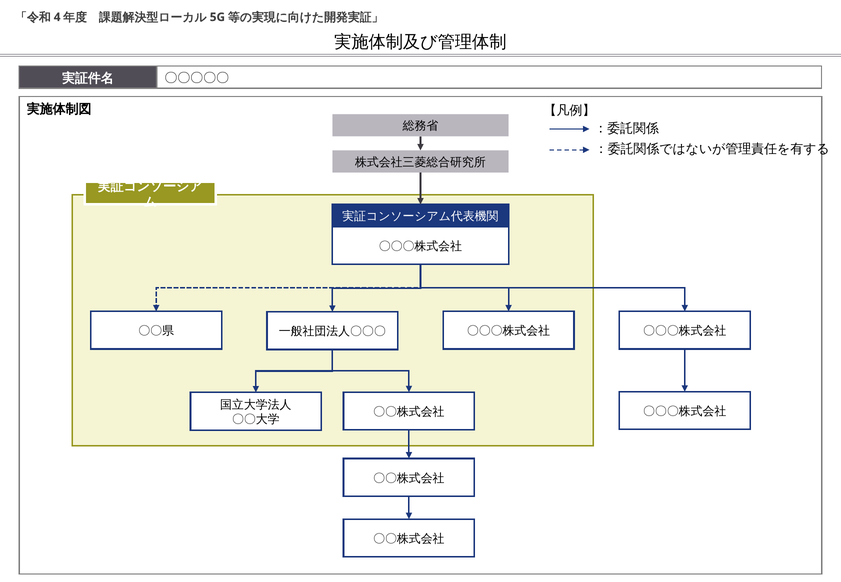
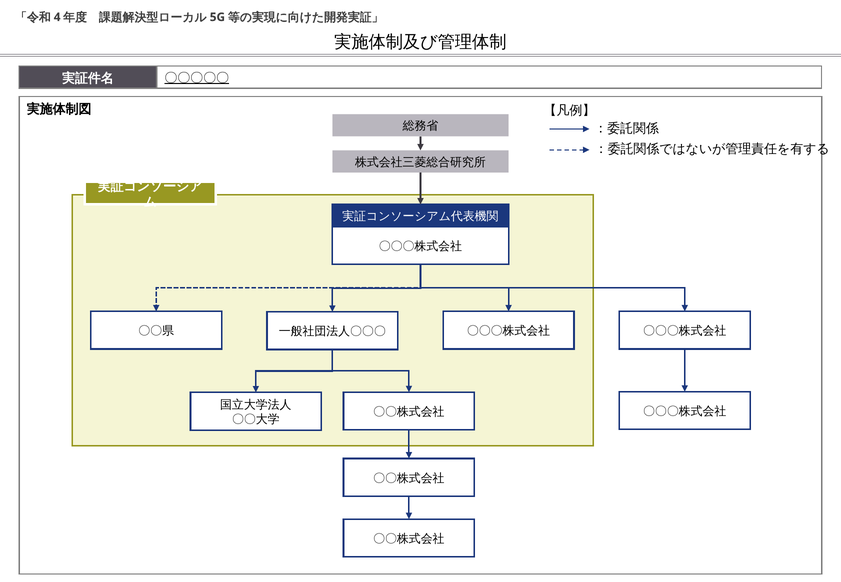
〇〇〇〇〇 underline: none -> present
